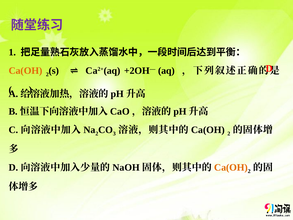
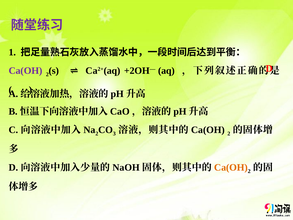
Ca(OH at (25, 71) colour: orange -> purple
